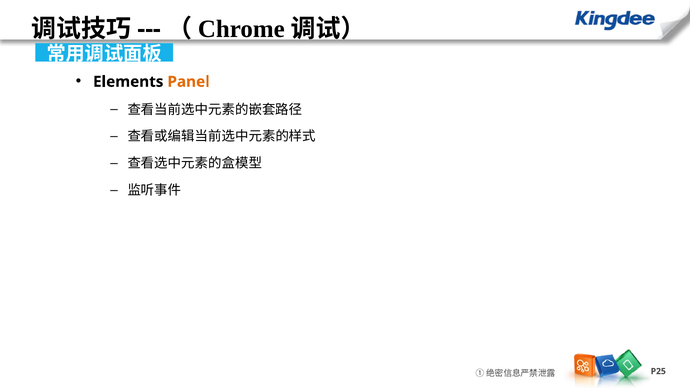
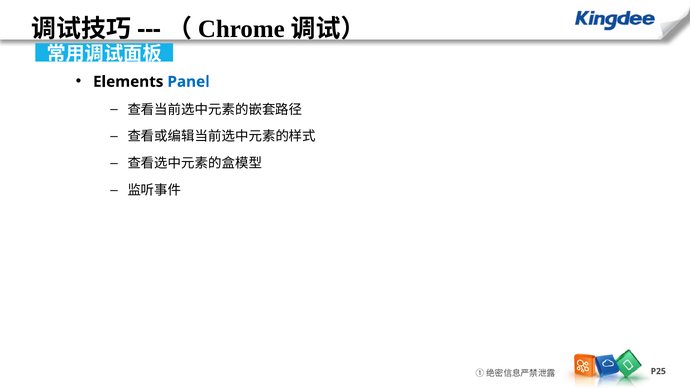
Panel colour: orange -> blue
